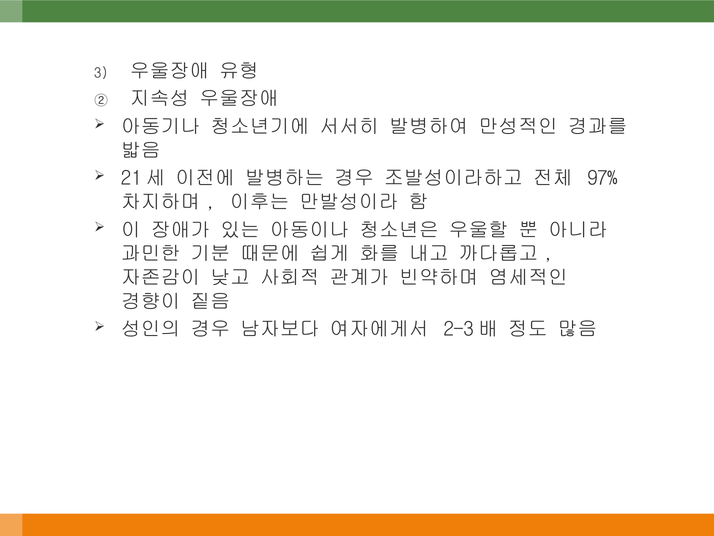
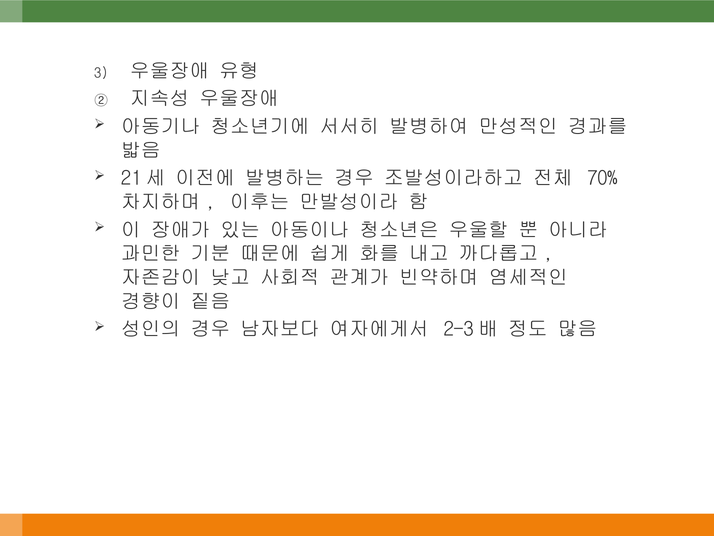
97%: 97% -> 70%
